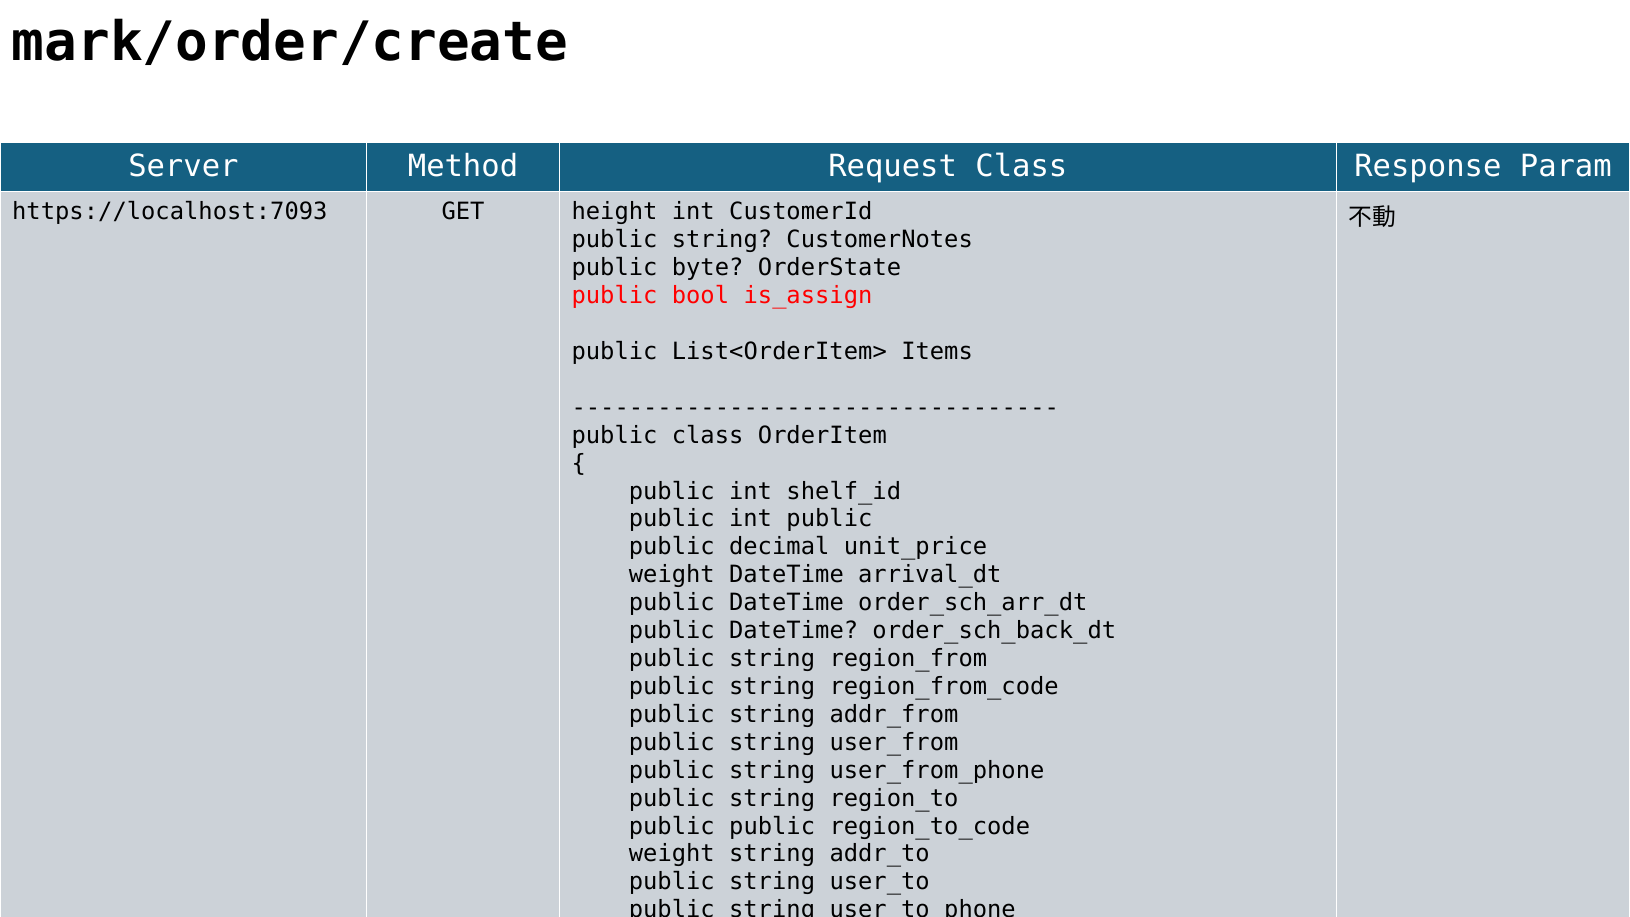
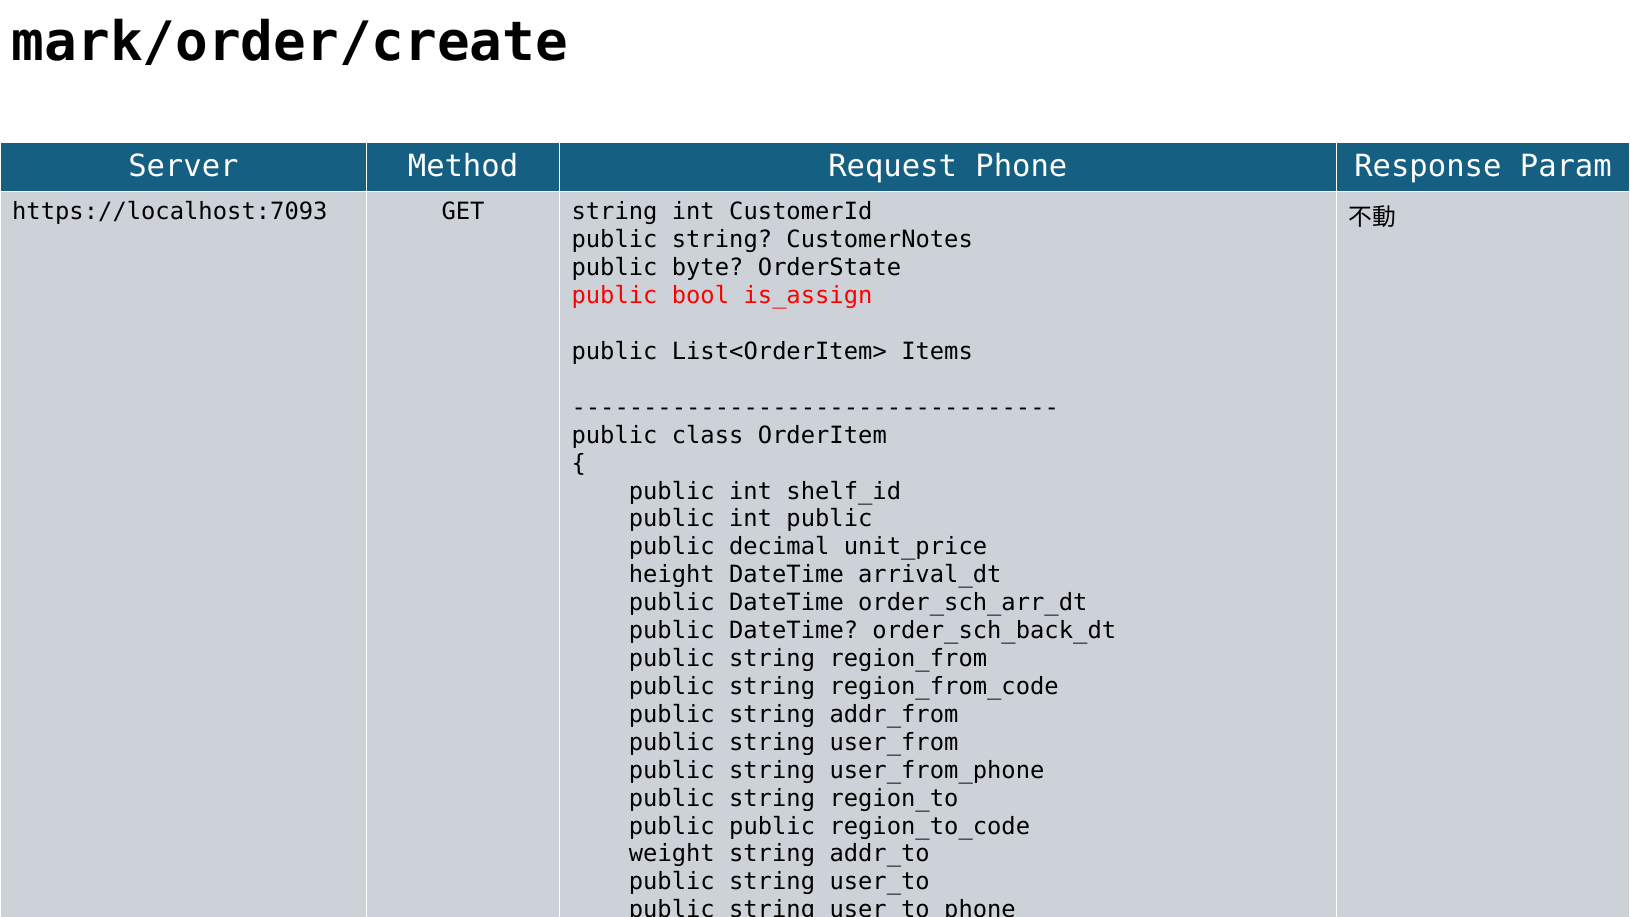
Request Class: Class -> Phone
GET height: height -> string
weight at (672, 575): weight -> height
